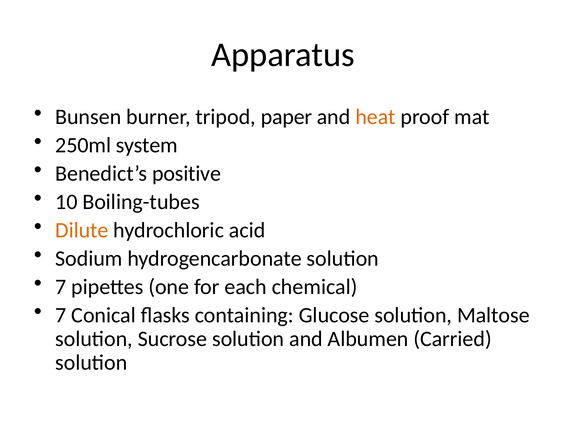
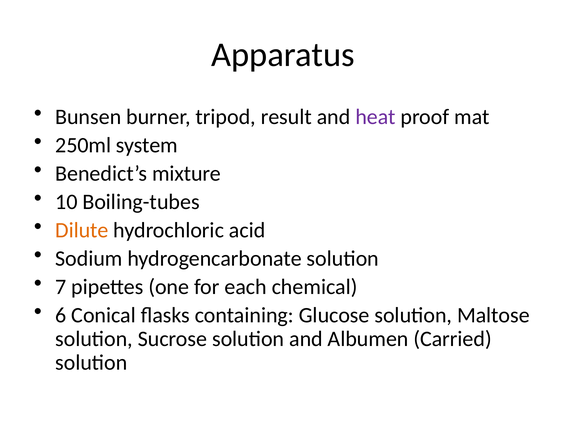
paper: paper -> result
heat colour: orange -> purple
positive: positive -> mixture
7 at (61, 315): 7 -> 6
